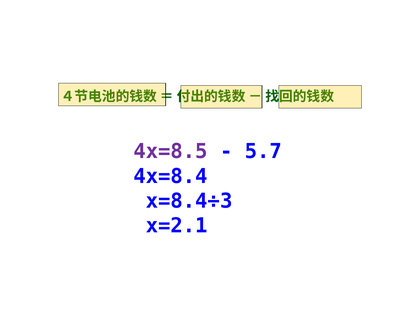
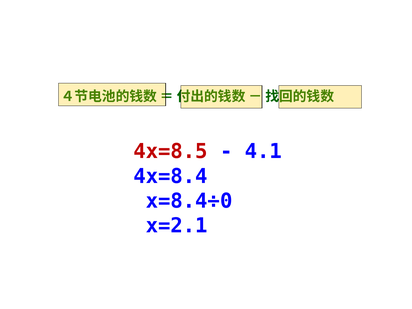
4x=8.5 colour: purple -> red
5.7: 5.7 -> 4.1
x=8.4÷3: x=8.4÷3 -> x=8.4÷0
